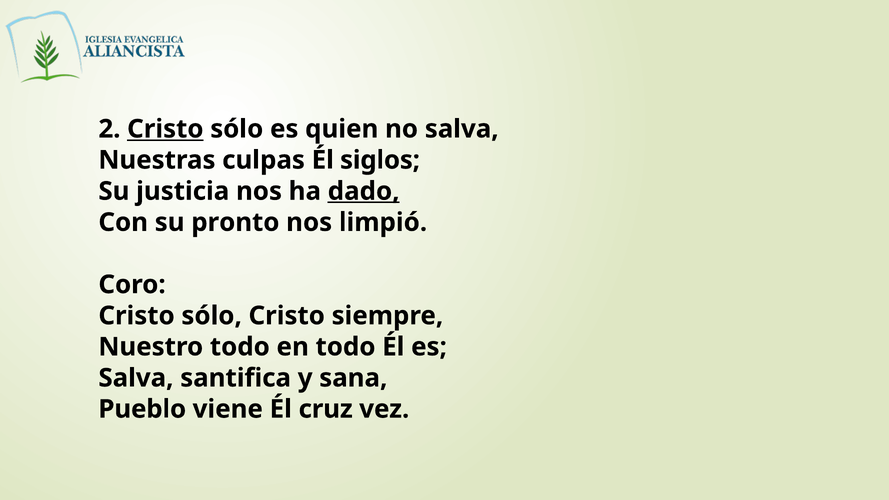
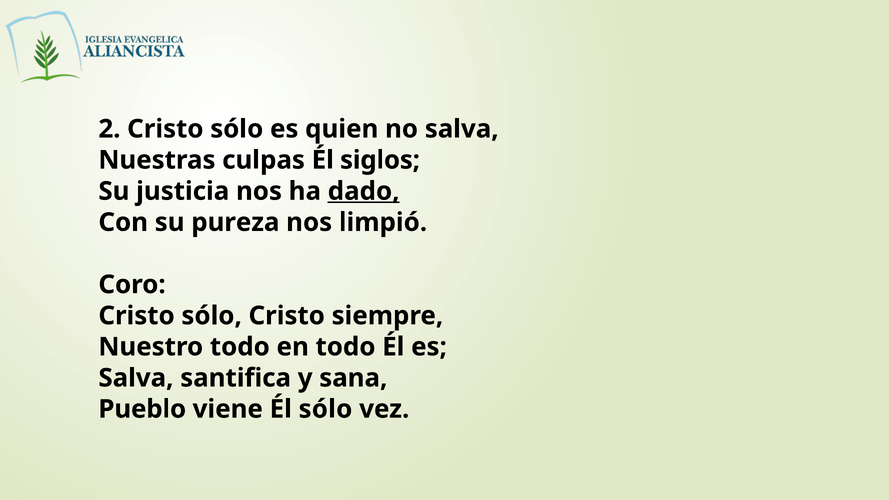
Cristo at (165, 129) underline: present -> none
pronto: pronto -> pureza
Él cruz: cruz -> sólo
